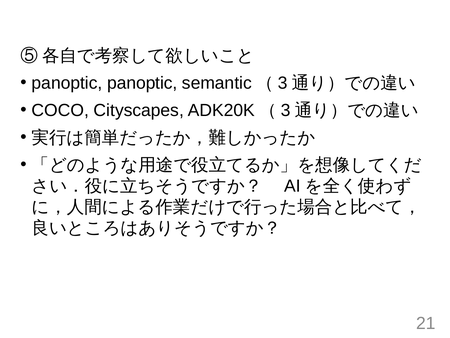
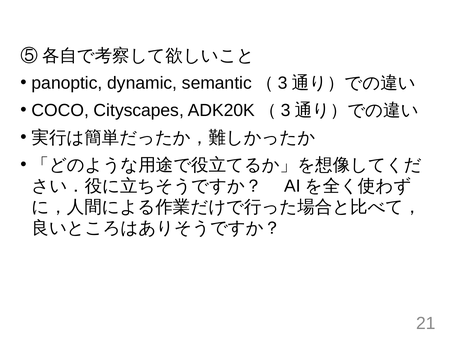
panoptic panoptic: panoptic -> dynamic
